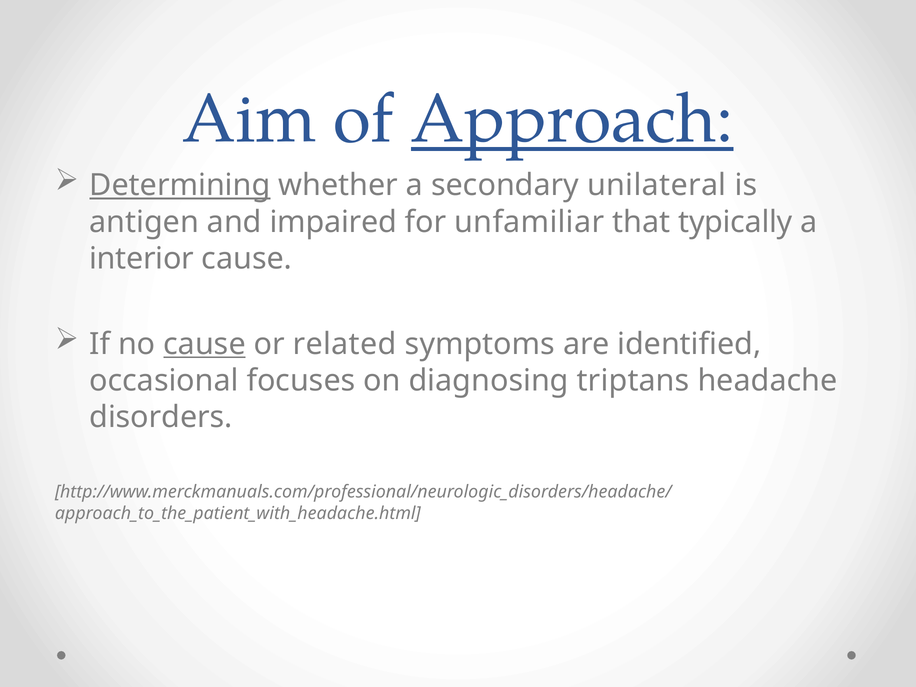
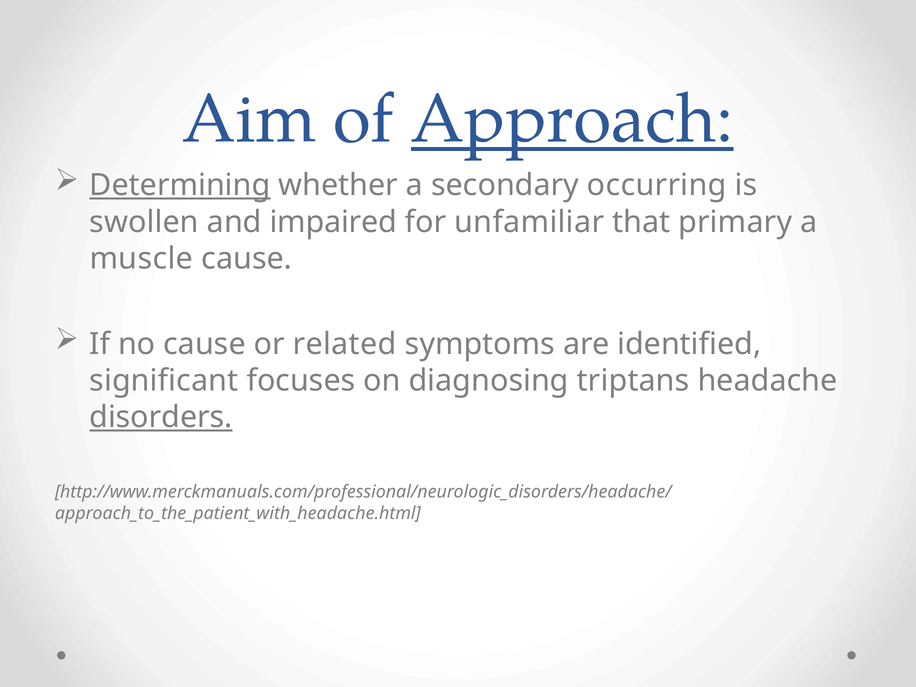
unilateral: unilateral -> occurring
antigen: antigen -> swollen
typically: typically -> primary
interior: interior -> muscle
cause at (205, 344) underline: present -> none
occasional: occasional -> significant
disorders underline: none -> present
